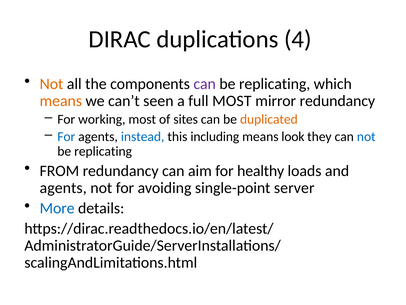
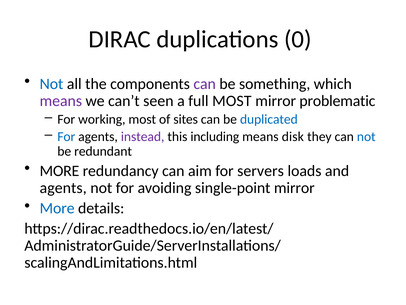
4: 4 -> 0
Not at (51, 84) colour: orange -> blue
replicating at (275, 84): replicating -> something
means at (61, 101) colour: orange -> purple
mirror redundancy: redundancy -> problematic
duplicated colour: orange -> blue
instead colour: blue -> purple
look: look -> disk
replicating at (103, 151): replicating -> redundant
FROM at (59, 171): FROM -> MORE
healthy: healthy -> servers
single-point server: server -> mirror
